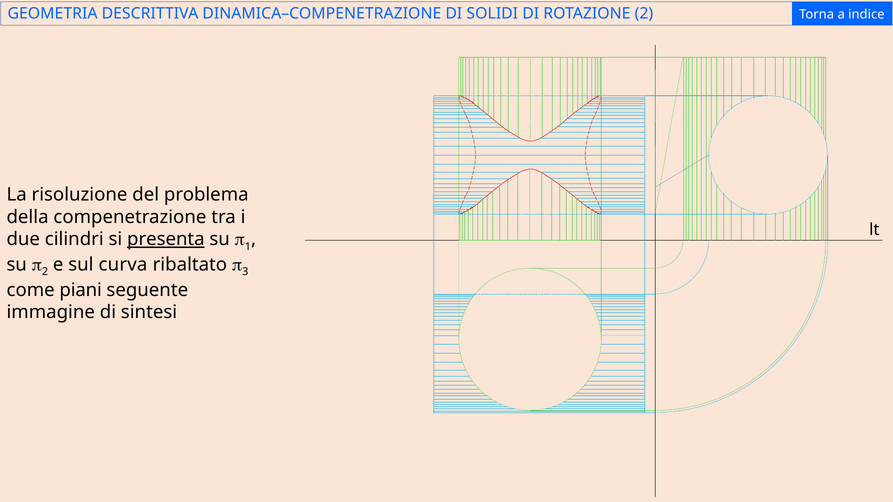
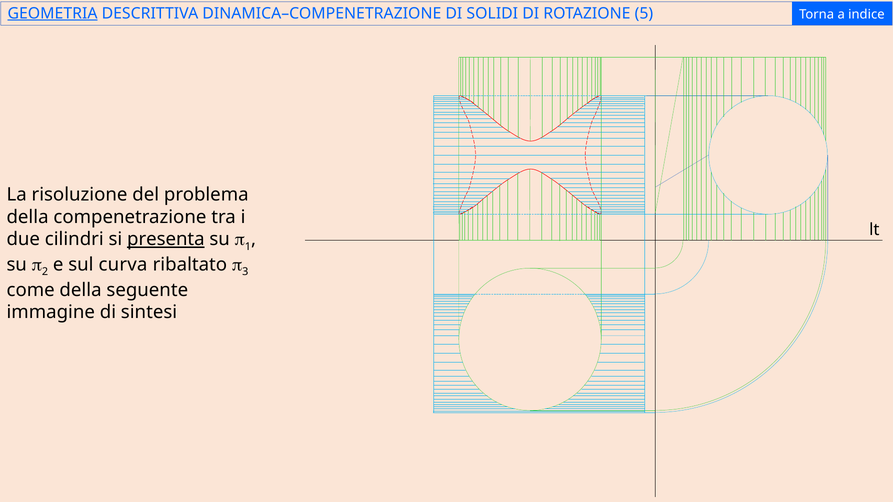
GEOMETRIA underline: none -> present
ROTAZIONE 2: 2 -> 5
come piani: piani -> della
